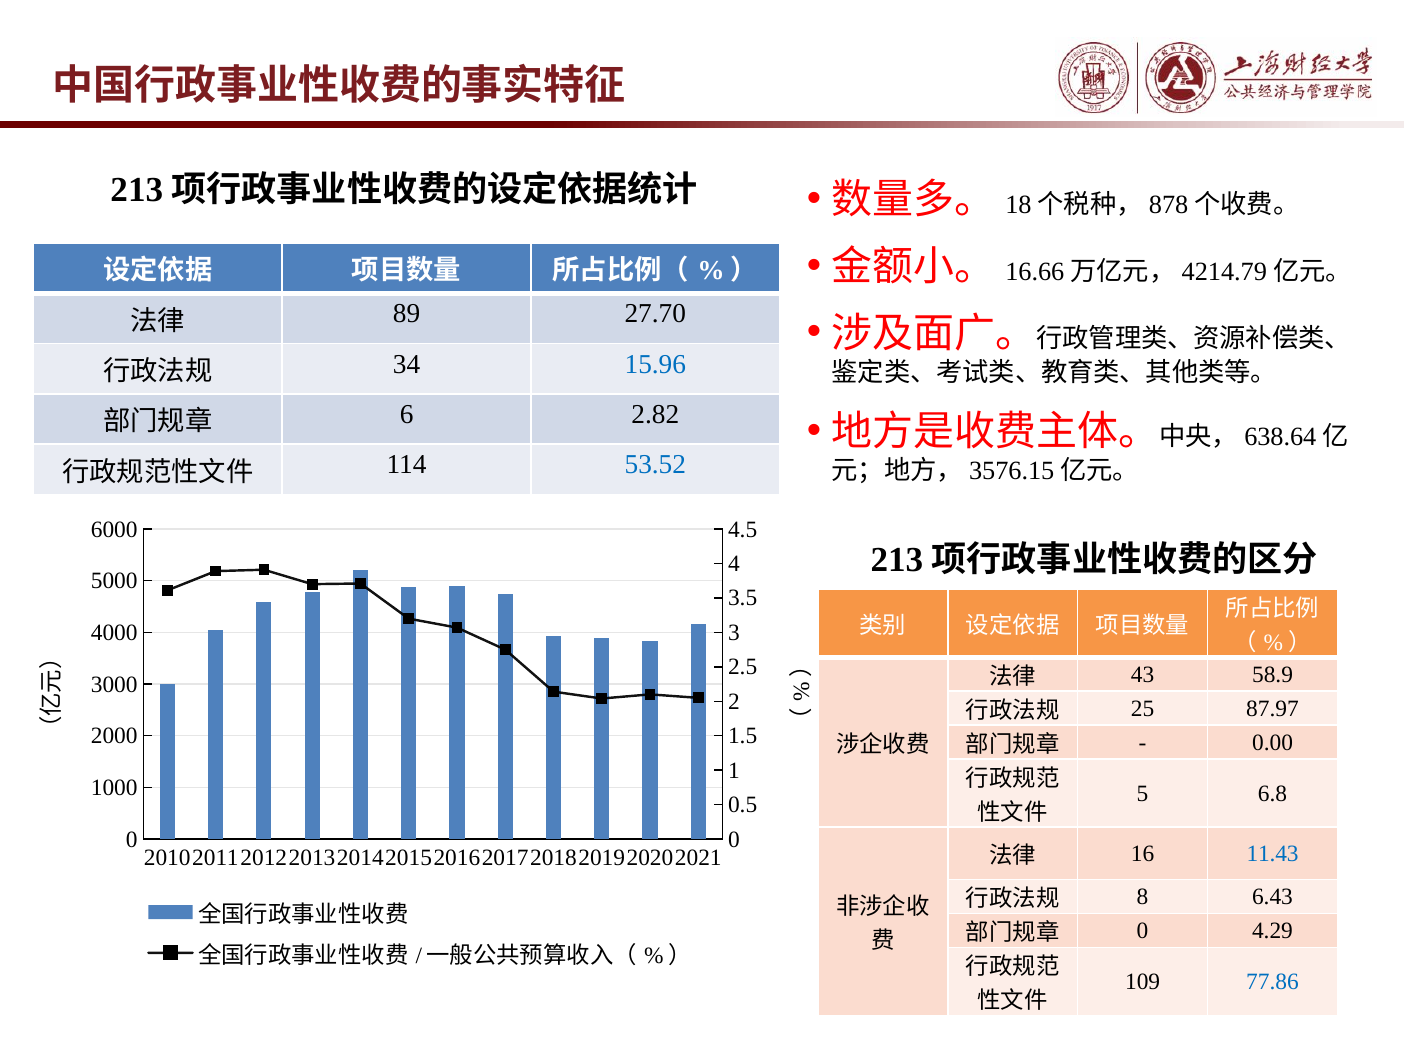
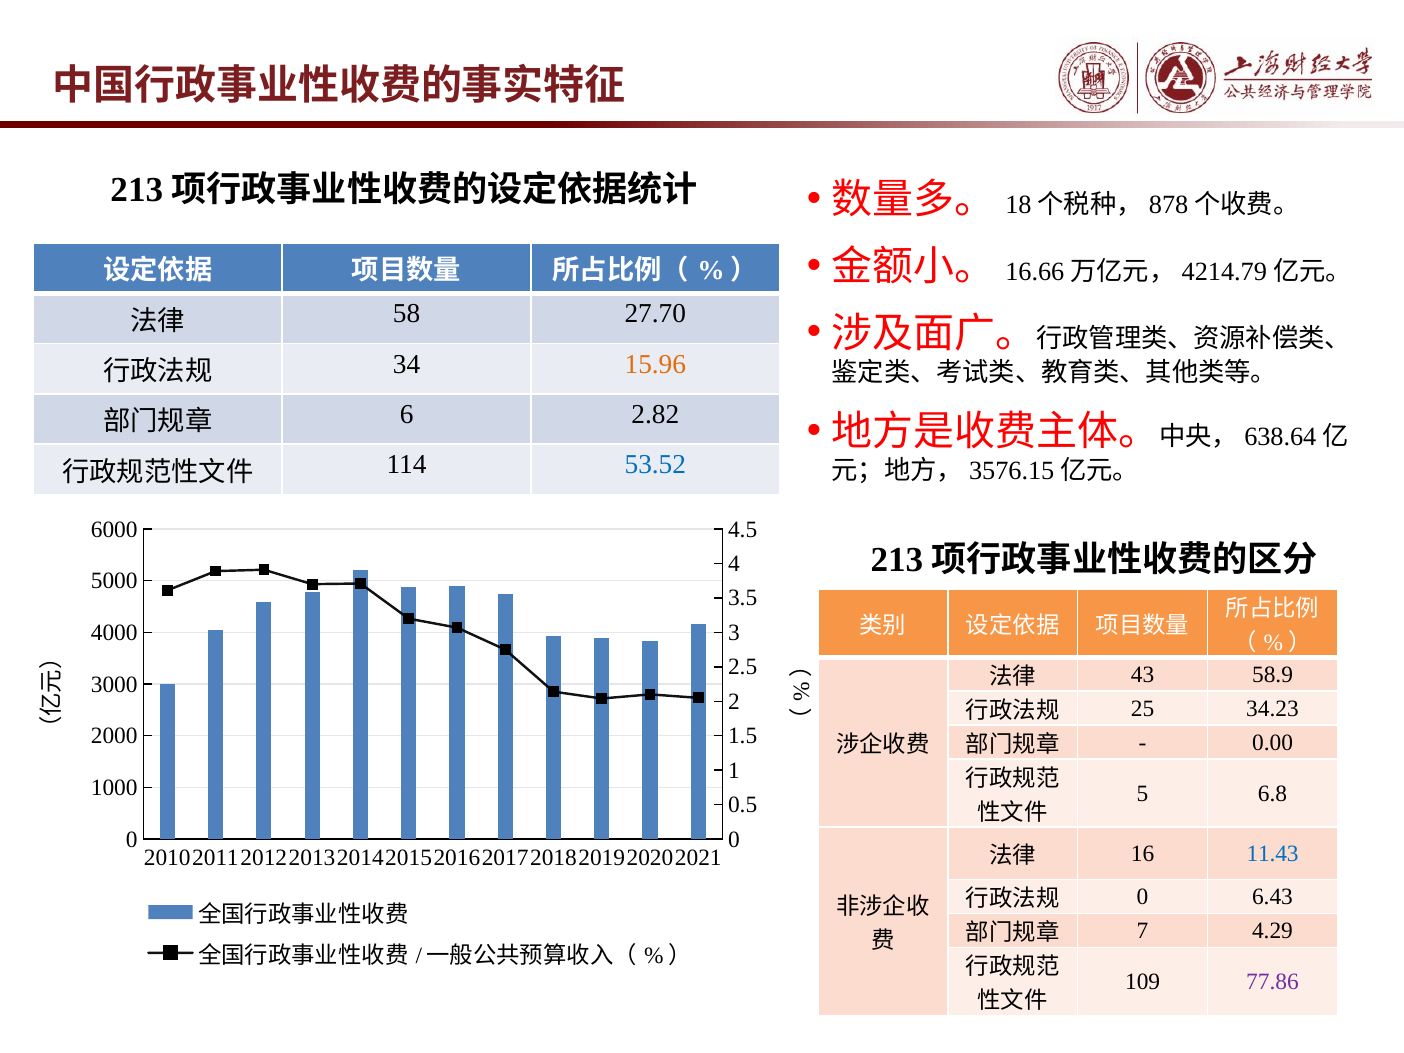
89: 89 -> 58
15.96 colour: blue -> orange
87.97: 87.97 -> 34.23
8 at (1143, 897): 8 -> 0
0 at (1143, 931): 0 -> 7
77.86 colour: blue -> purple
